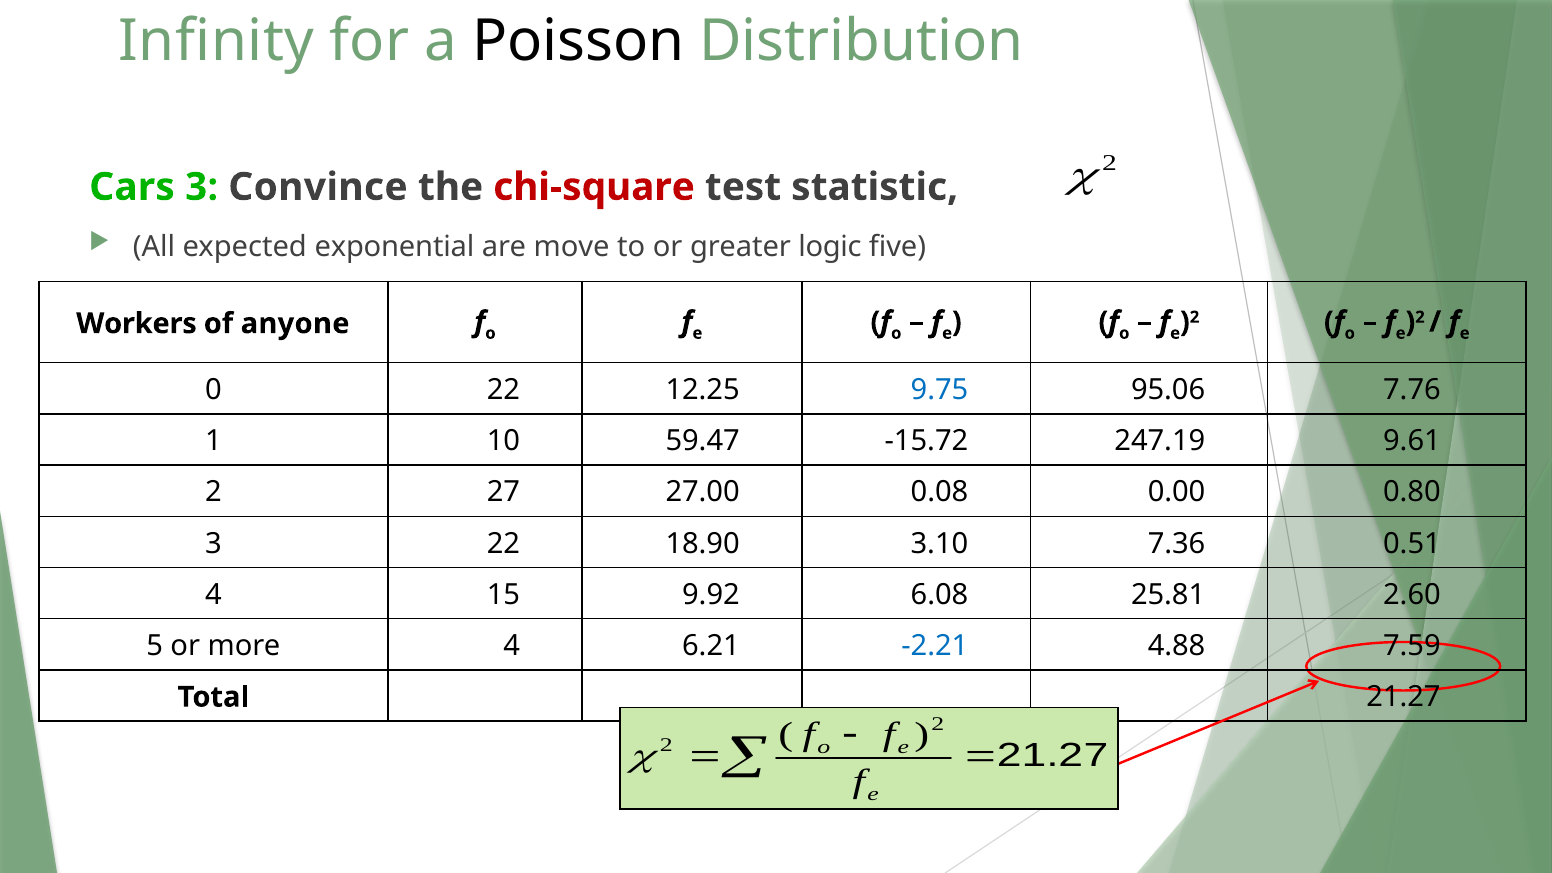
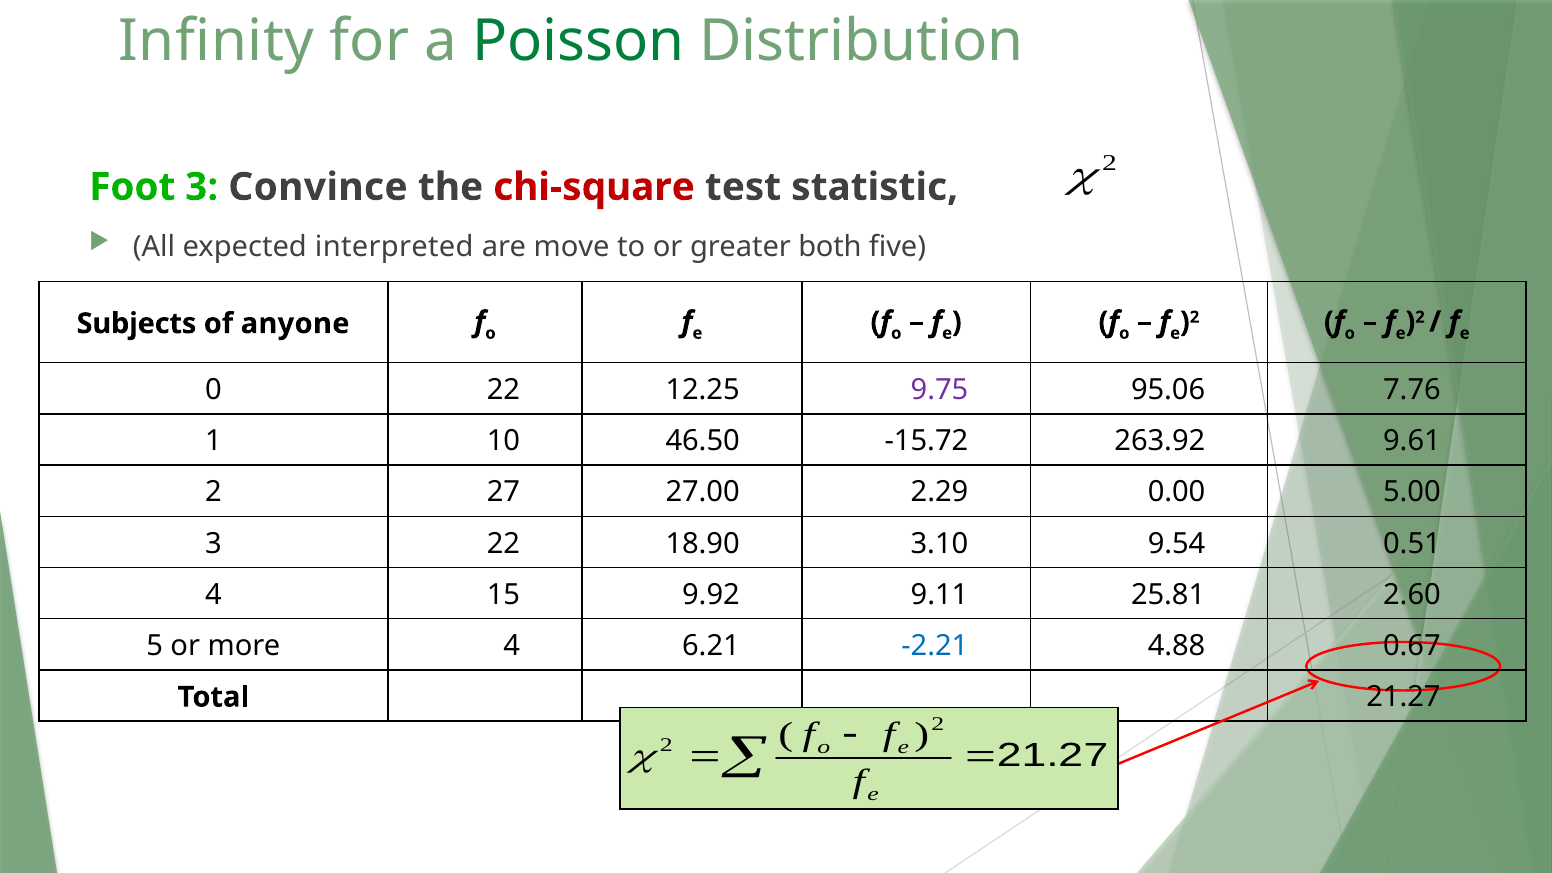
Poisson colour: black -> green
Cars: Cars -> Foot
exponential: exponential -> interpreted
logic: logic -> both
Workers: Workers -> Subjects
9.75 colour: blue -> purple
59.47: 59.47 -> 46.50
247.19: 247.19 -> 263.92
0.08: 0.08 -> 2.29
0.80: 0.80 -> 5.00
7.36: 7.36 -> 9.54
6.08: 6.08 -> 9.11
7.59: 7.59 -> 0.67
